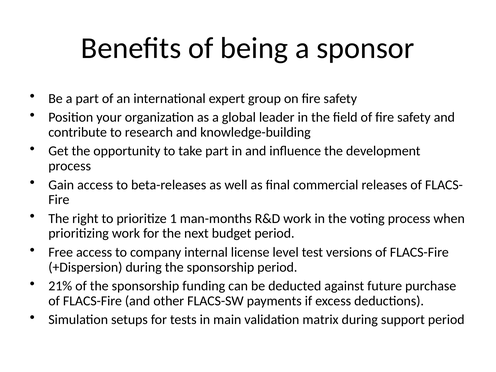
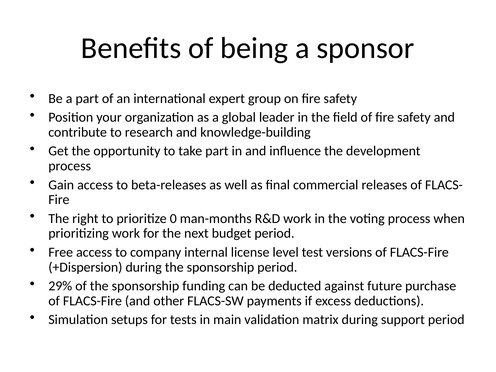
1: 1 -> 0
21%: 21% -> 29%
